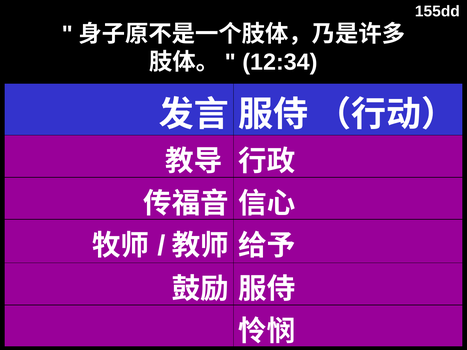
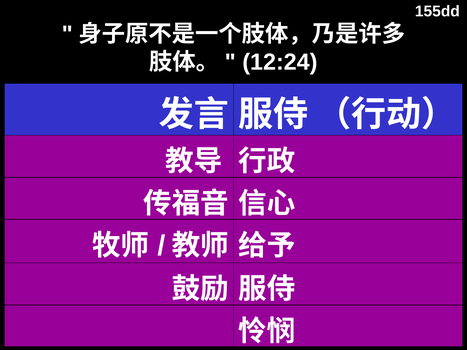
12:34: 12:34 -> 12:24
